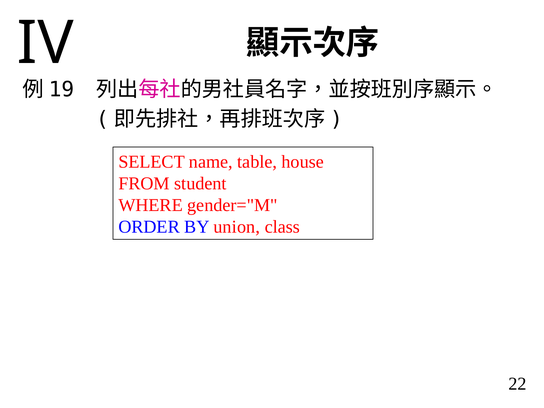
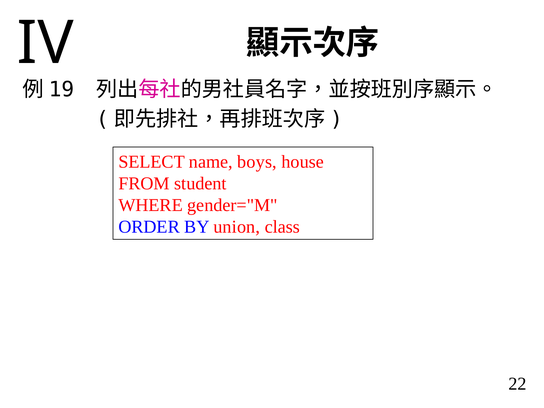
table: table -> boys
